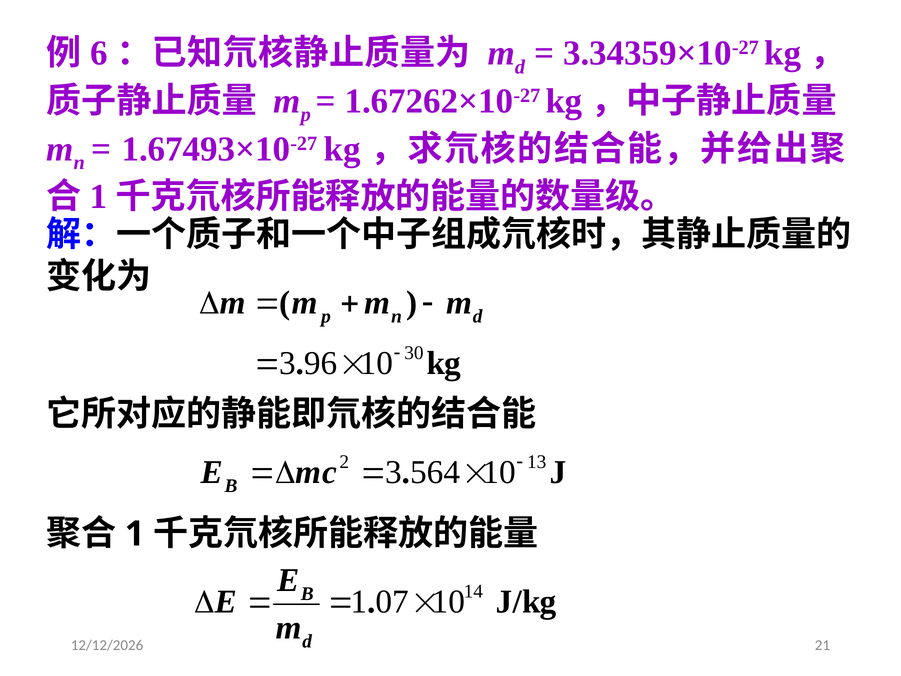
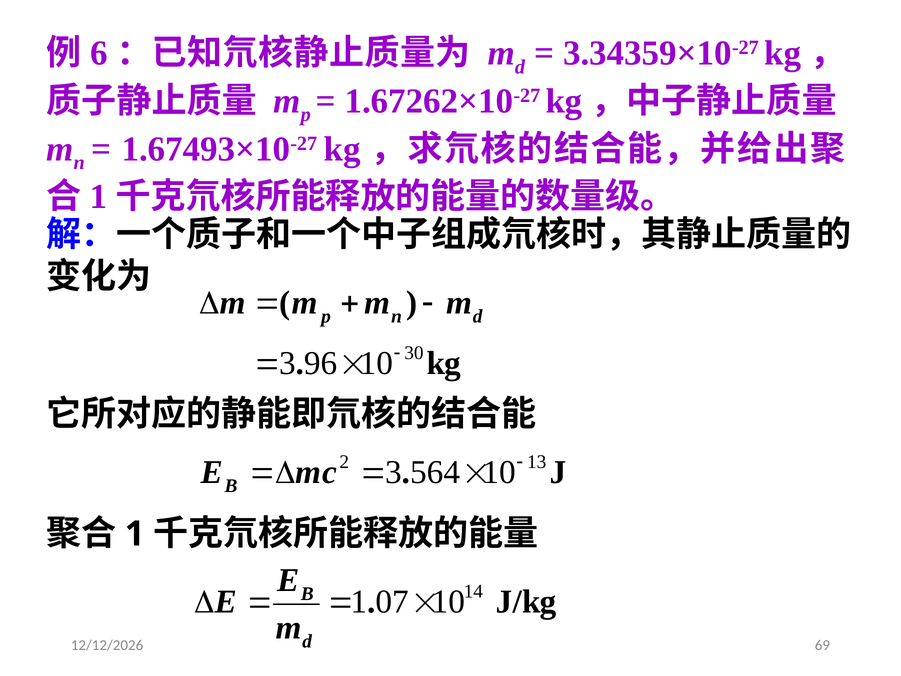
21: 21 -> 69
